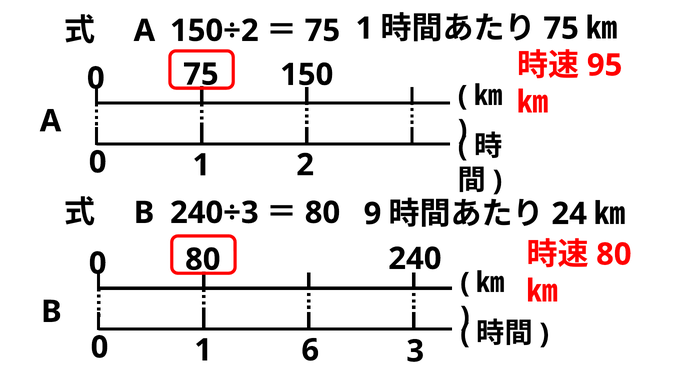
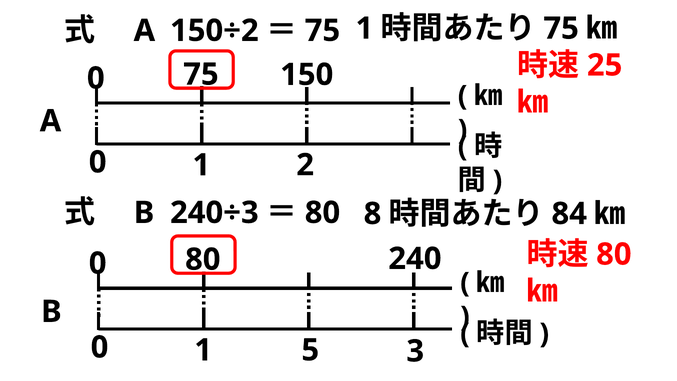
95: 95 -> 25
9: 9 -> 8
24: 24 -> 84
6: 6 -> 5
